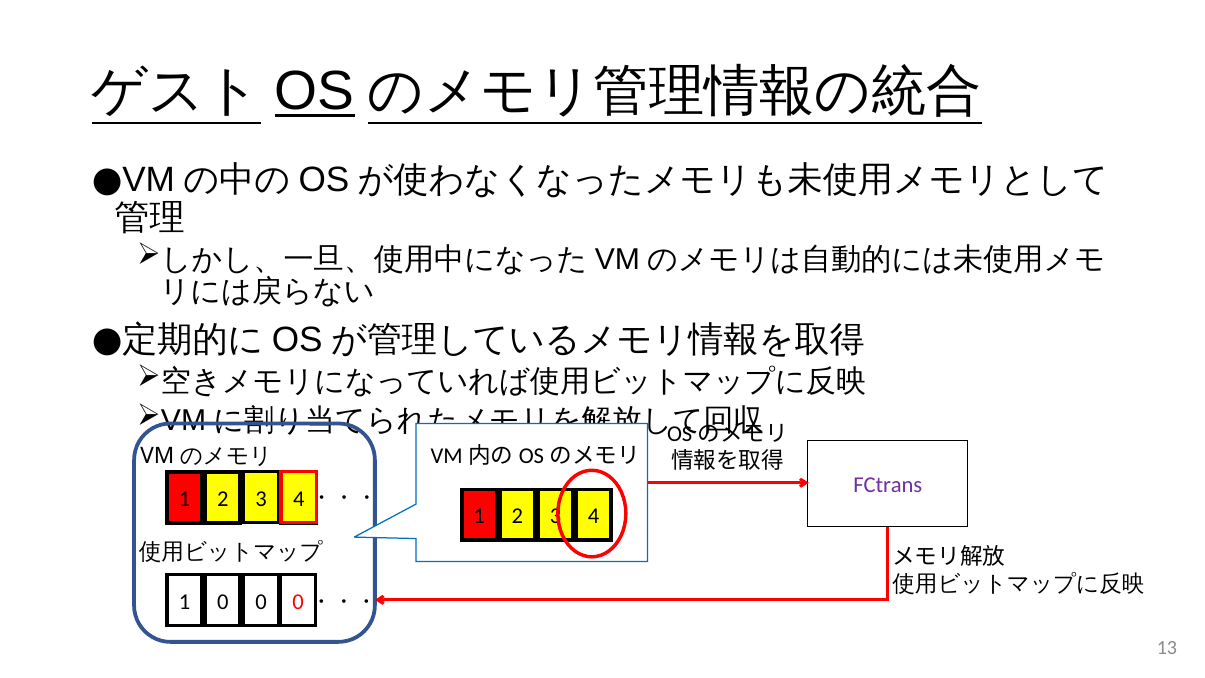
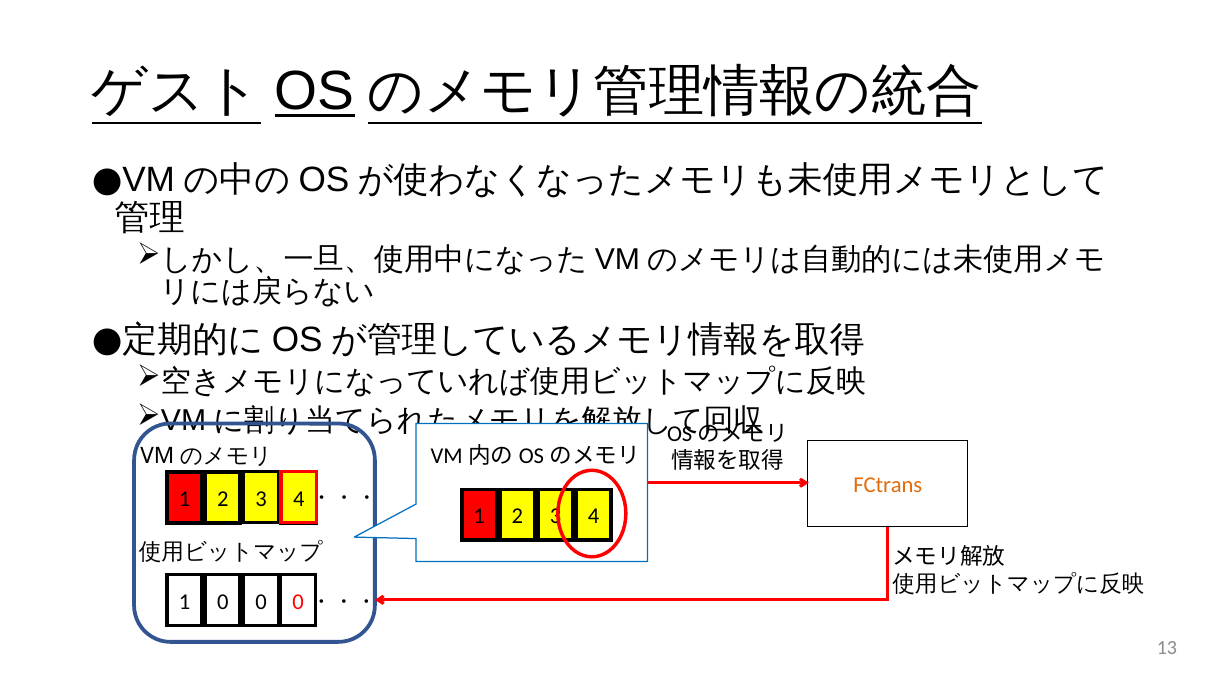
FCtrans colour: purple -> orange
